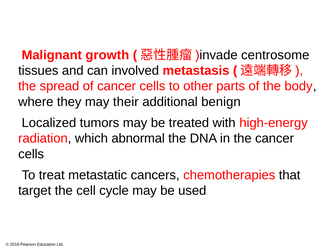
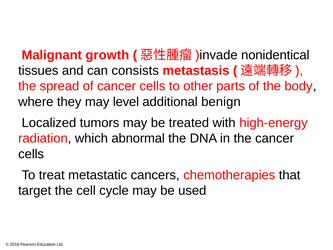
centrosome: centrosome -> nonidentical
involved: involved -> consists
their: their -> level
